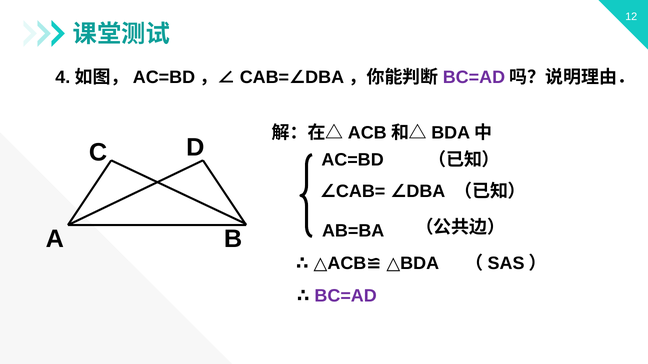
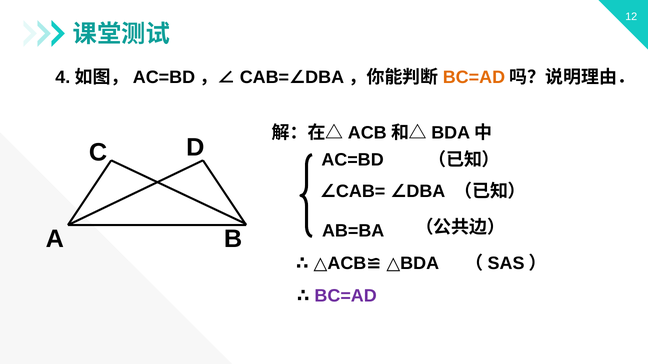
BC=AD at (474, 77) colour: purple -> orange
